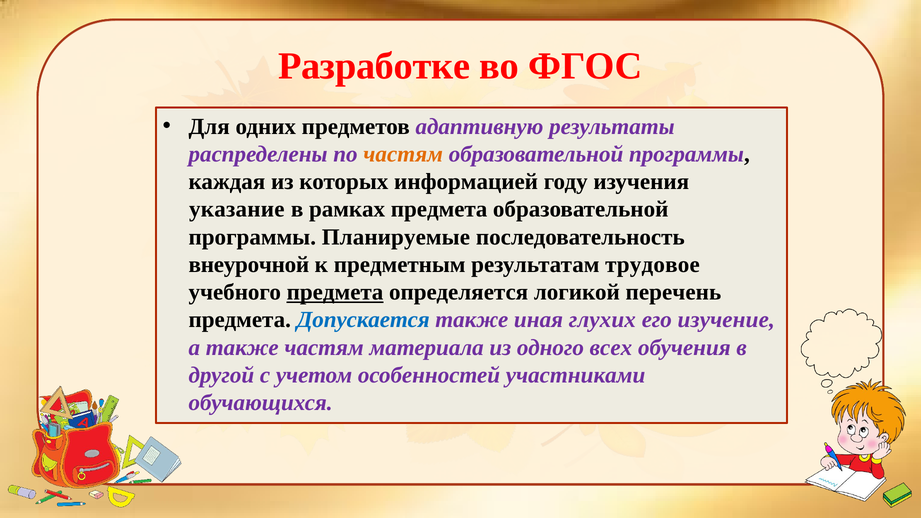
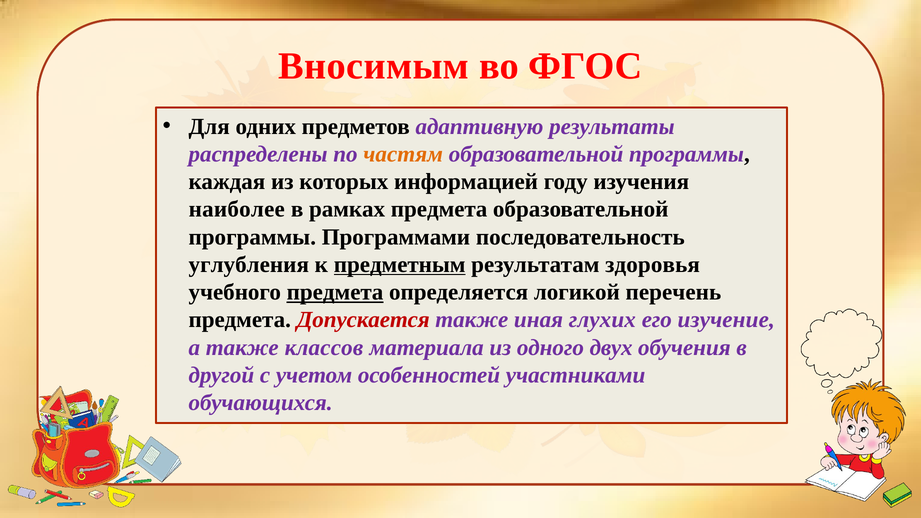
Разработке: Разработке -> Вносимым
указание: указание -> наиболее
Планируемые: Планируемые -> Программами
внеурочной: внеурочной -> углубления
предметным underline: none -> present
трудовое: трудовое -> здоровья
Допускается colour: blue -> red
также частям: частям -> классов
всех: всех -> двух
